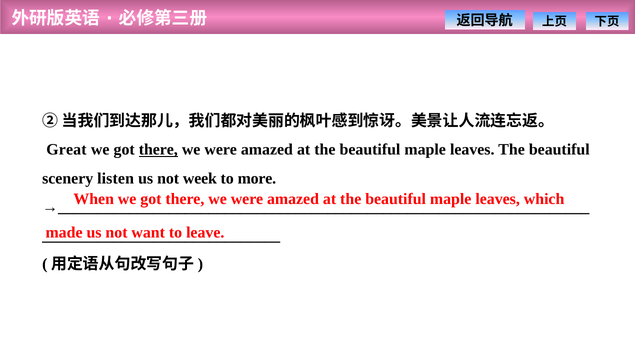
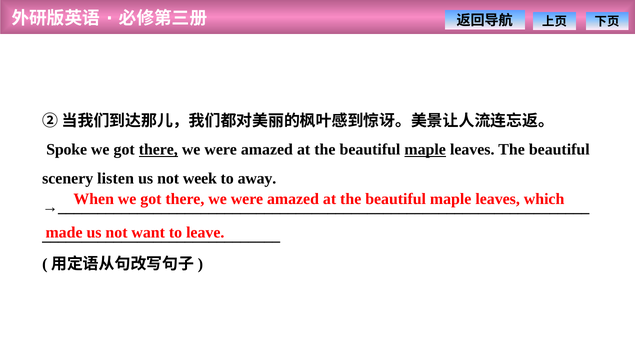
Great: Great -> Spoke
maple at (425, 150) underline: none -> present
more: more -> away
